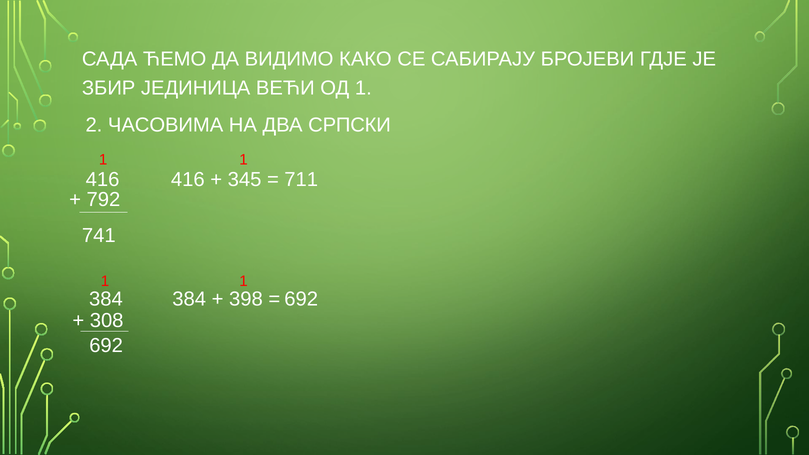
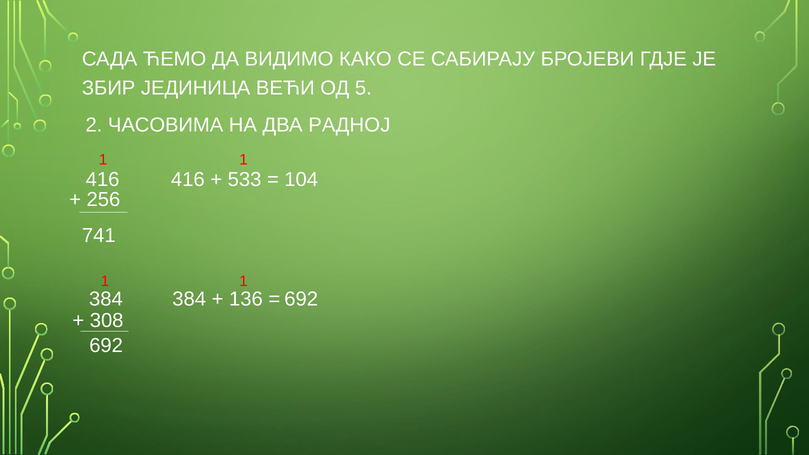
ОД 1: 1 -> 5
СРПСКИ: СРПСКИ -> РАДНОЈ
345: 345 -> 533
711: 711 -> 104
792: 792 -> 256
398: 398 -> 136
